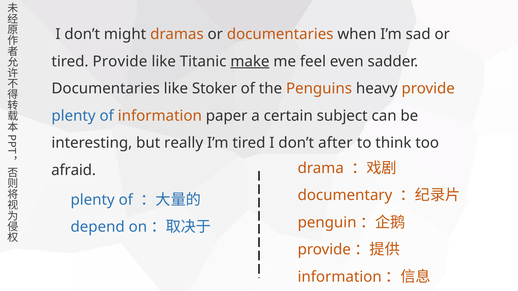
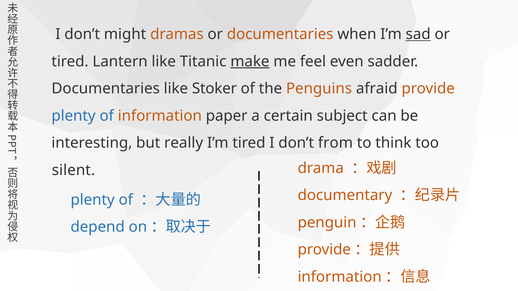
sad underline: none -> present
tired Provide: Provide -> Lantern
heavy: heavy -> afraid
after: after -> from
afraid: afraid -> silent
